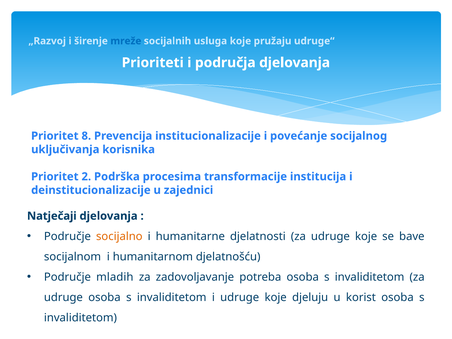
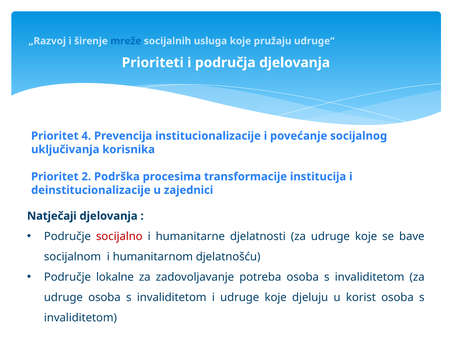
8: 8 -> 4
socijalno colour: orange -> red
mladih: mladih -> lokalne
